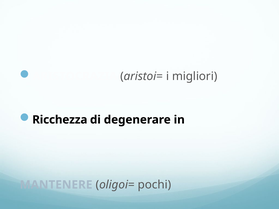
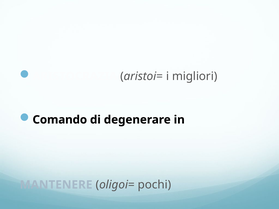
Ricchezza: Ricchezza -> Comando
